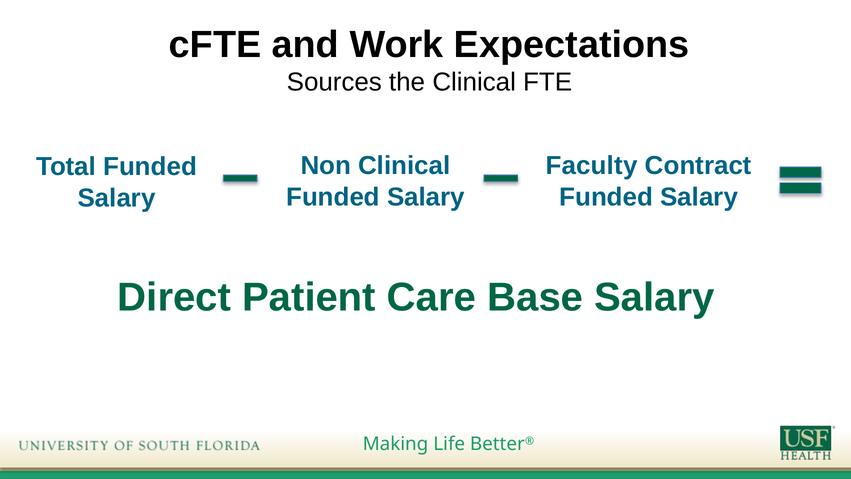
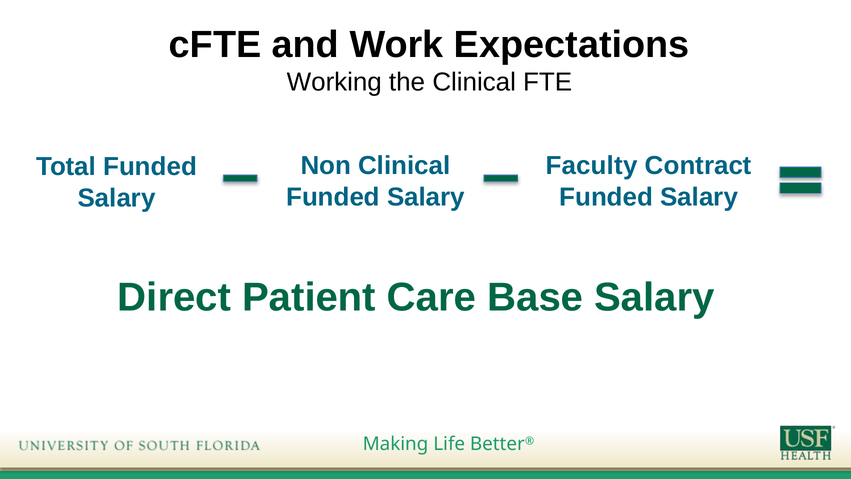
Sources: Sources -> Working
